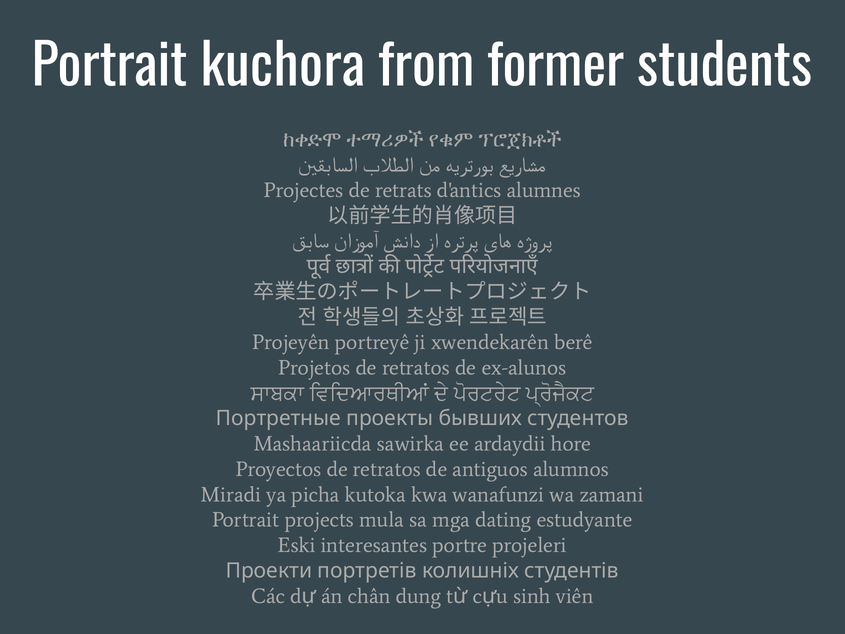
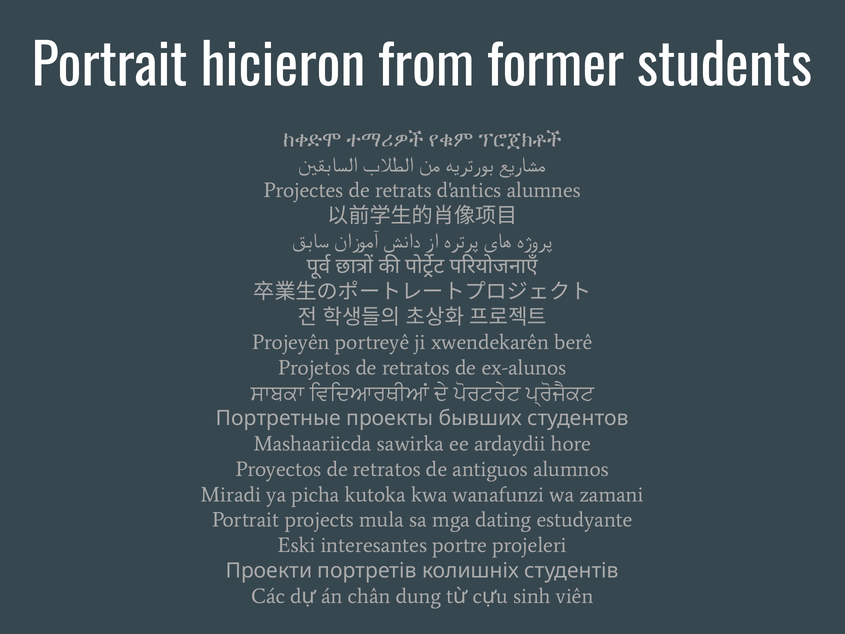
kuchora: kuchora -> hicieron
